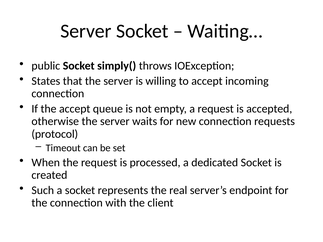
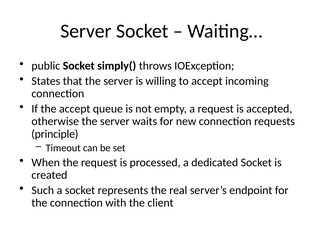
protocol: protocol -> principle
